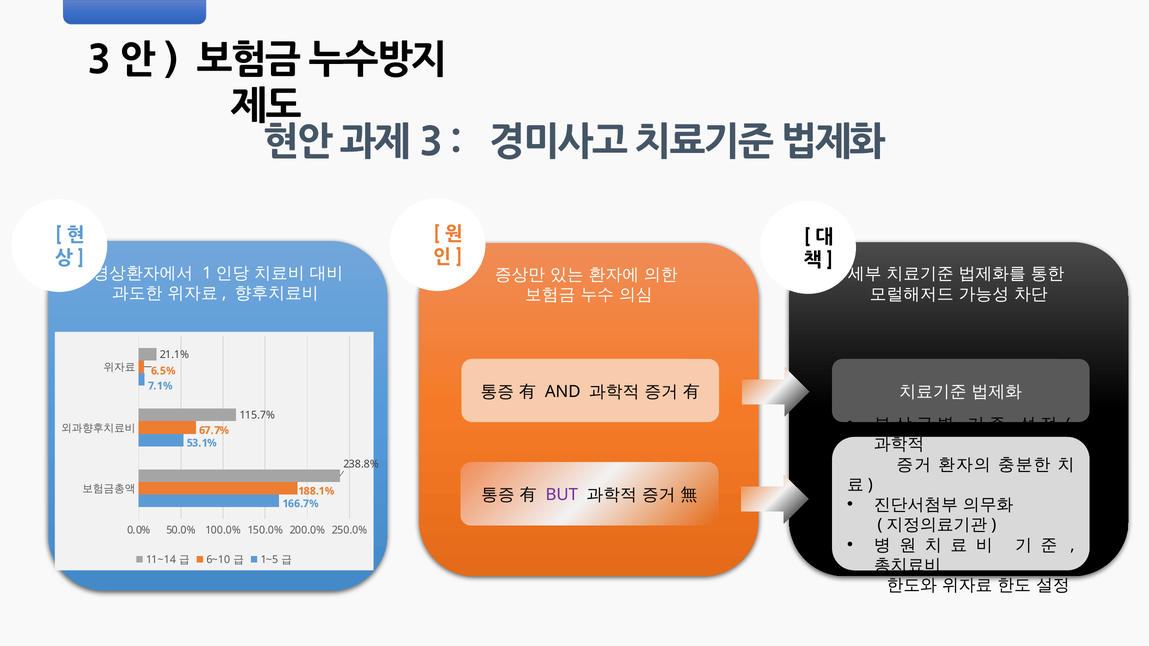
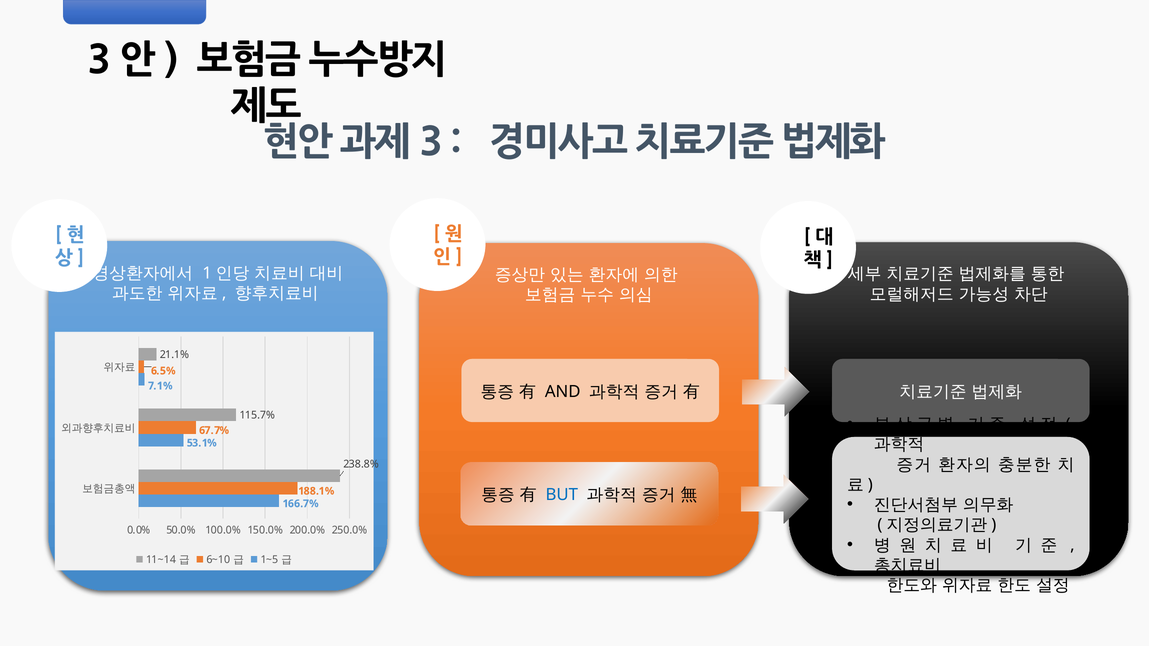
BUT colour: purple -> blue
